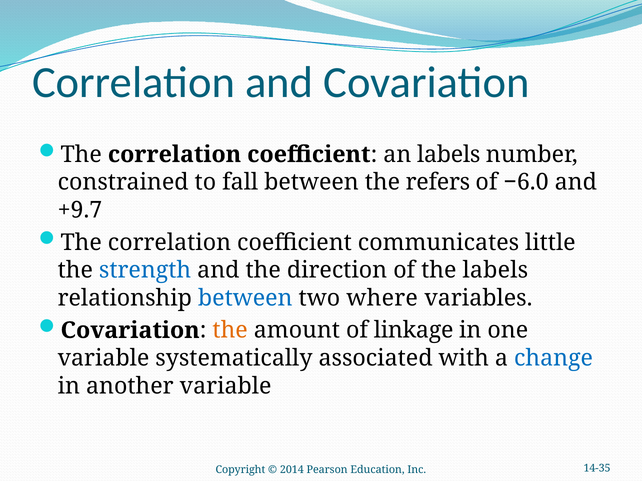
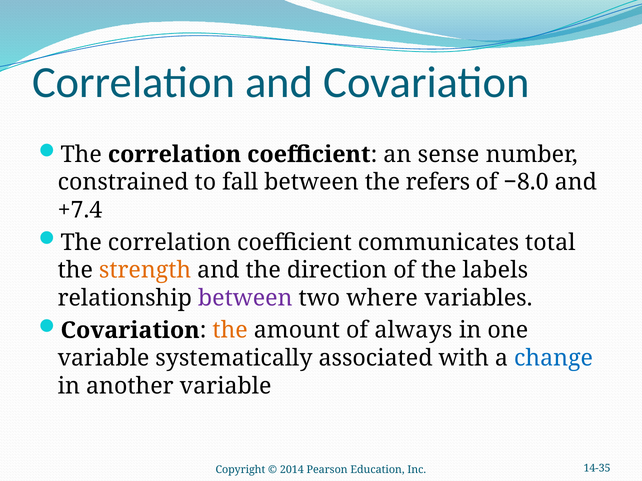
an labels: labels -> sense
−6.0: −6.0 -> −8.0
+9.7: +9.7 -> +7.4
little: little -> total
strength colour: blue -> orange
between at (245, 298) colour: blue -> purple
linkage: linkage -> always
